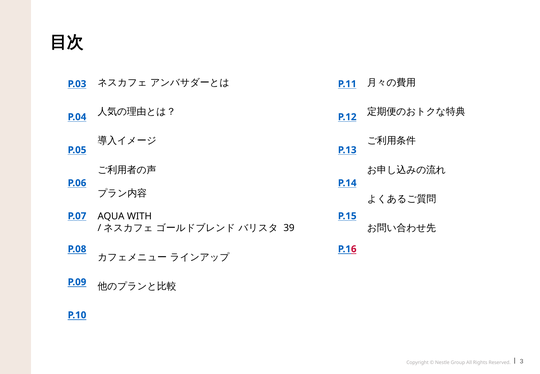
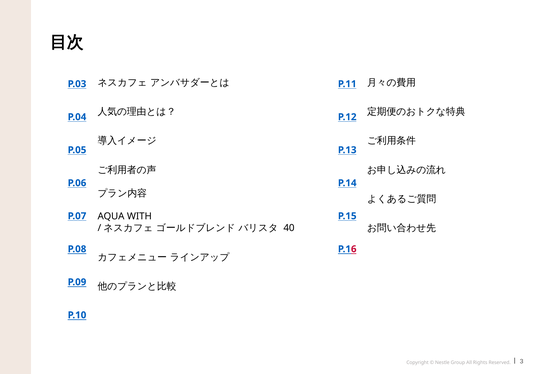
39: 39 -> 40
